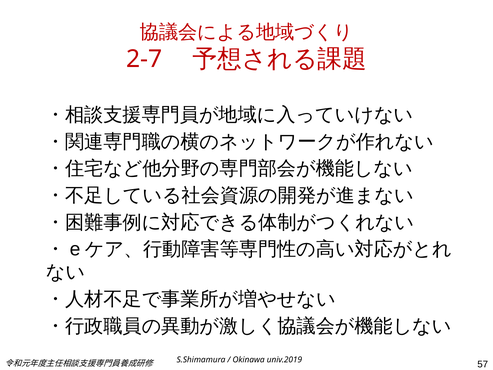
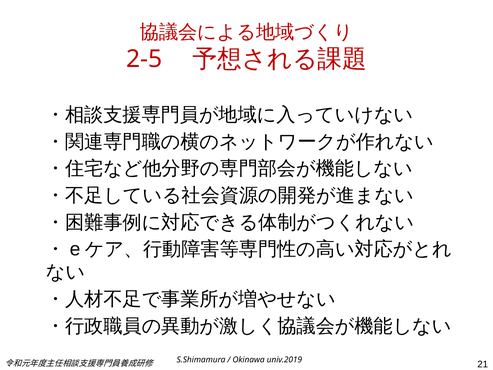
2-7: 2-7 -> 2-5
57: 57 -> 21
